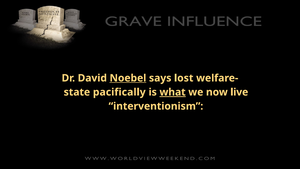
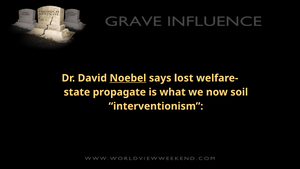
pacifically: pacifically -> propagate
what underline: present -> none
live: live -> soil
